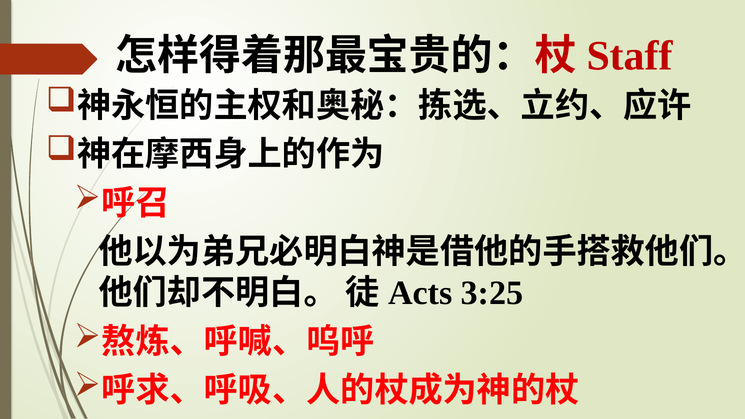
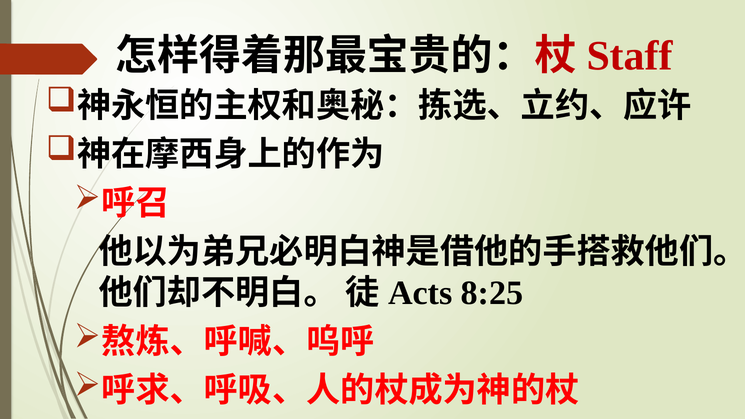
3:25: 3:25 -> 8:25
